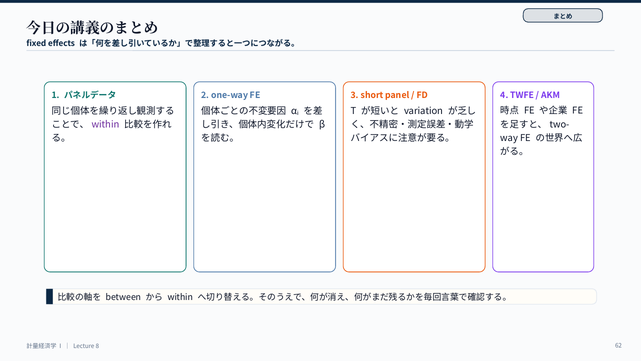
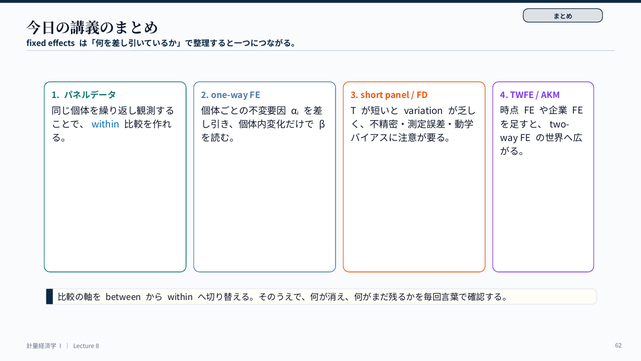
within at (106, 124) colour: purple -> blue
